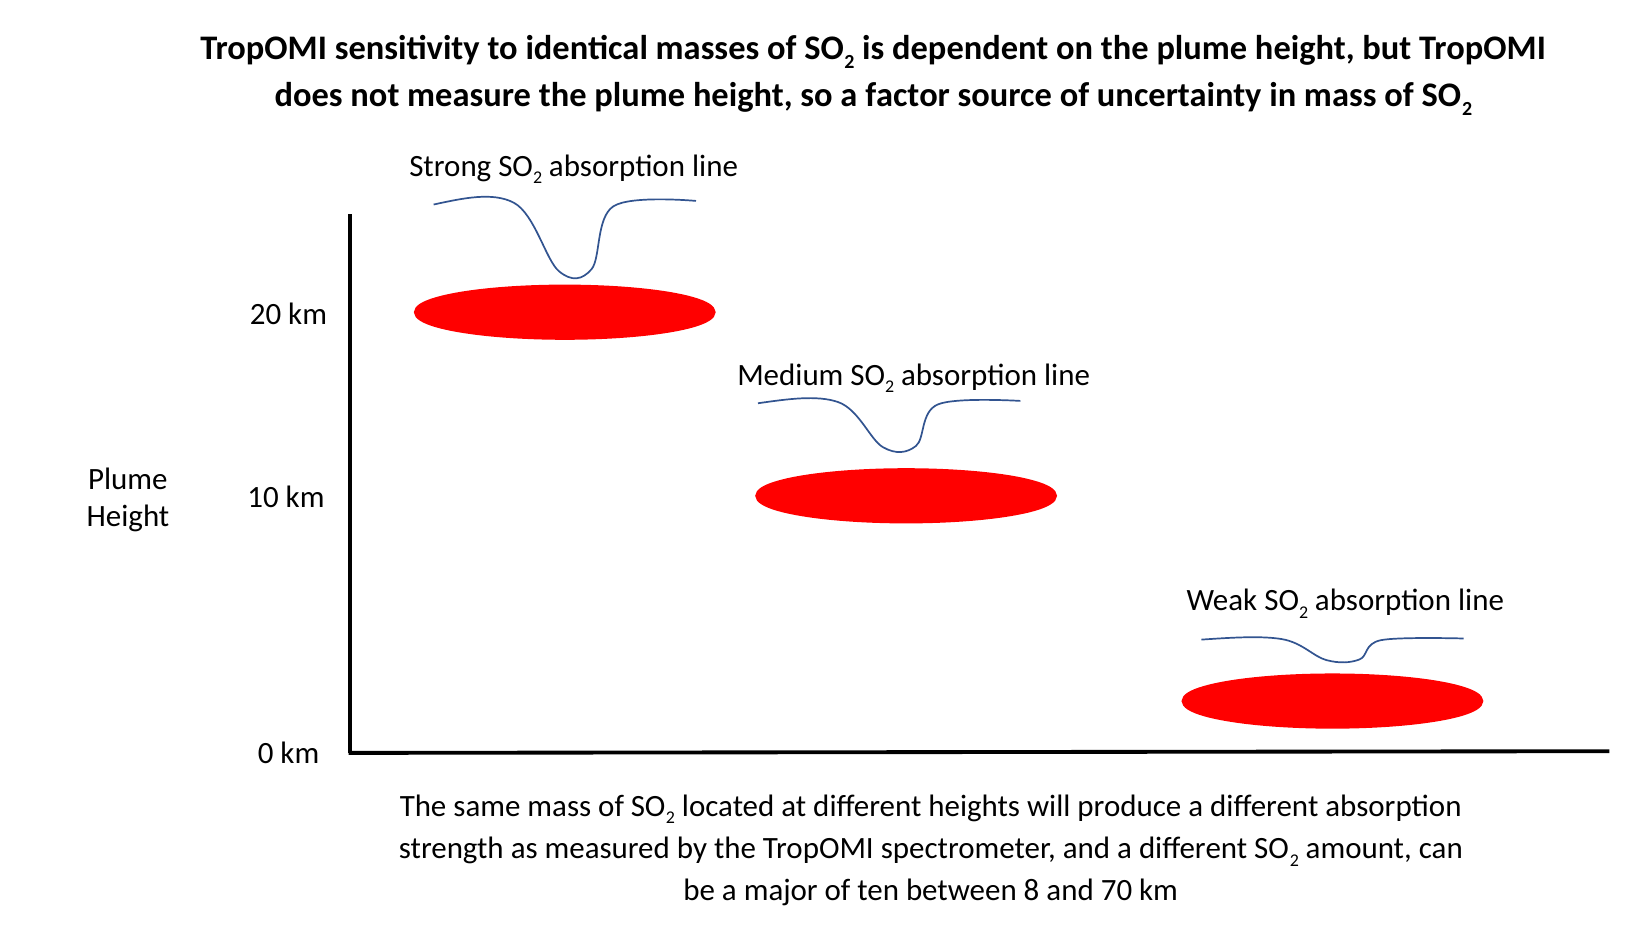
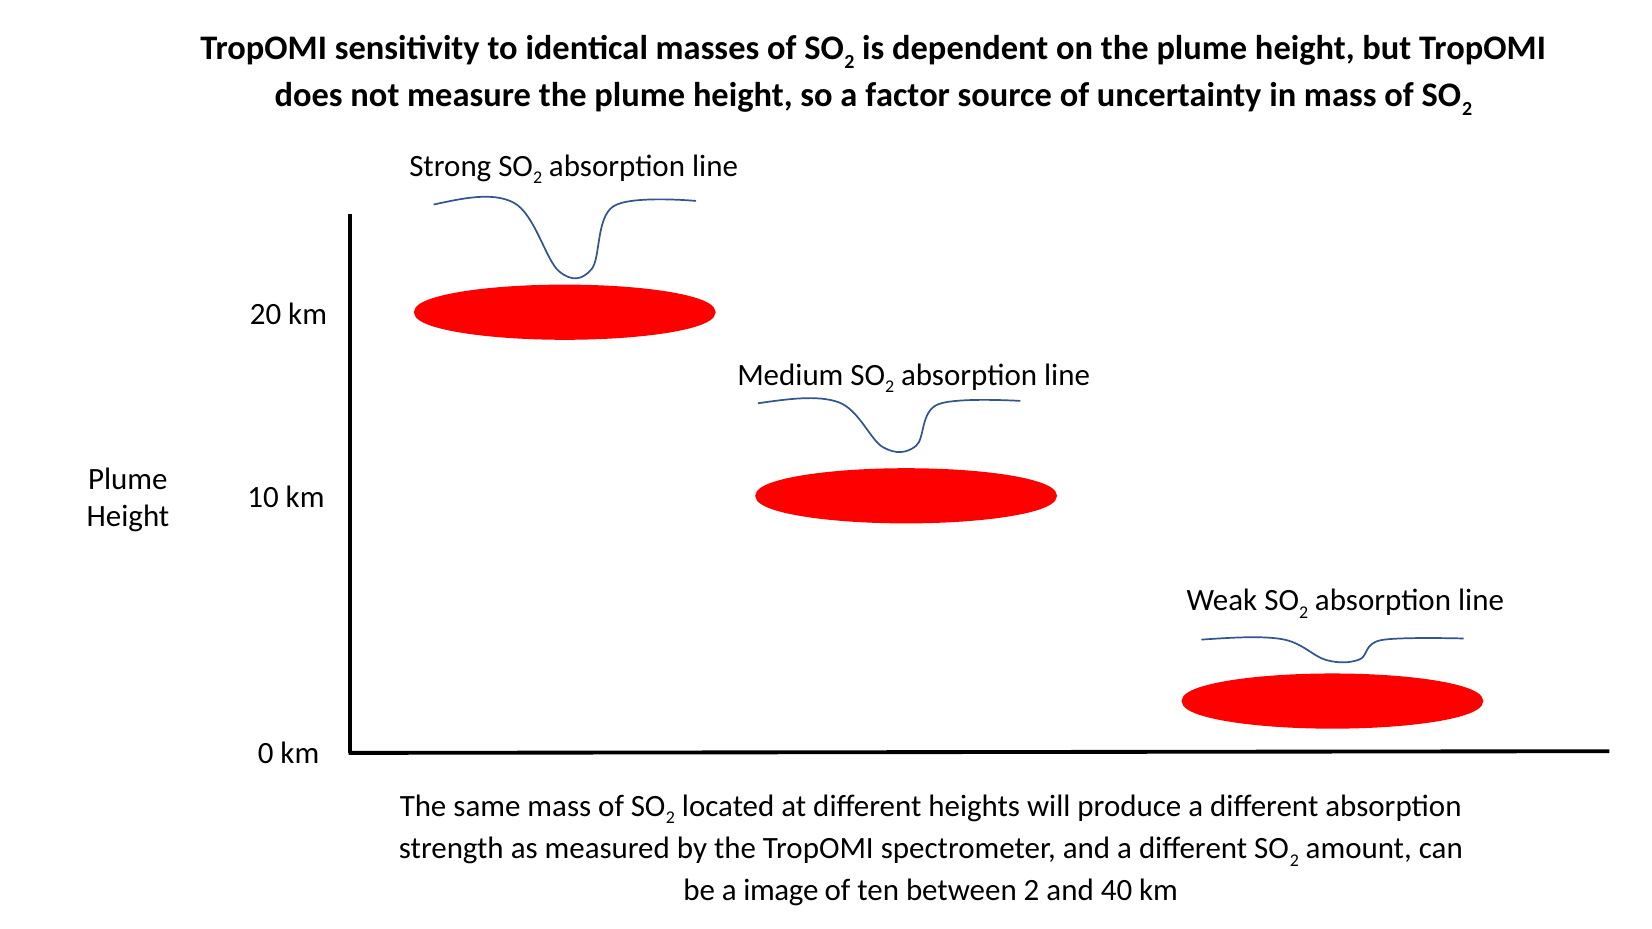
major: major -> image
between 8: 8 -> 2
70: 70 -> 40
